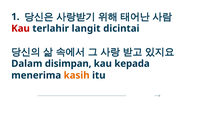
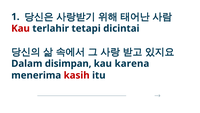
langit: langit -> tetapi
kepada: kepada -> karena
kasih colour: orange -> red
